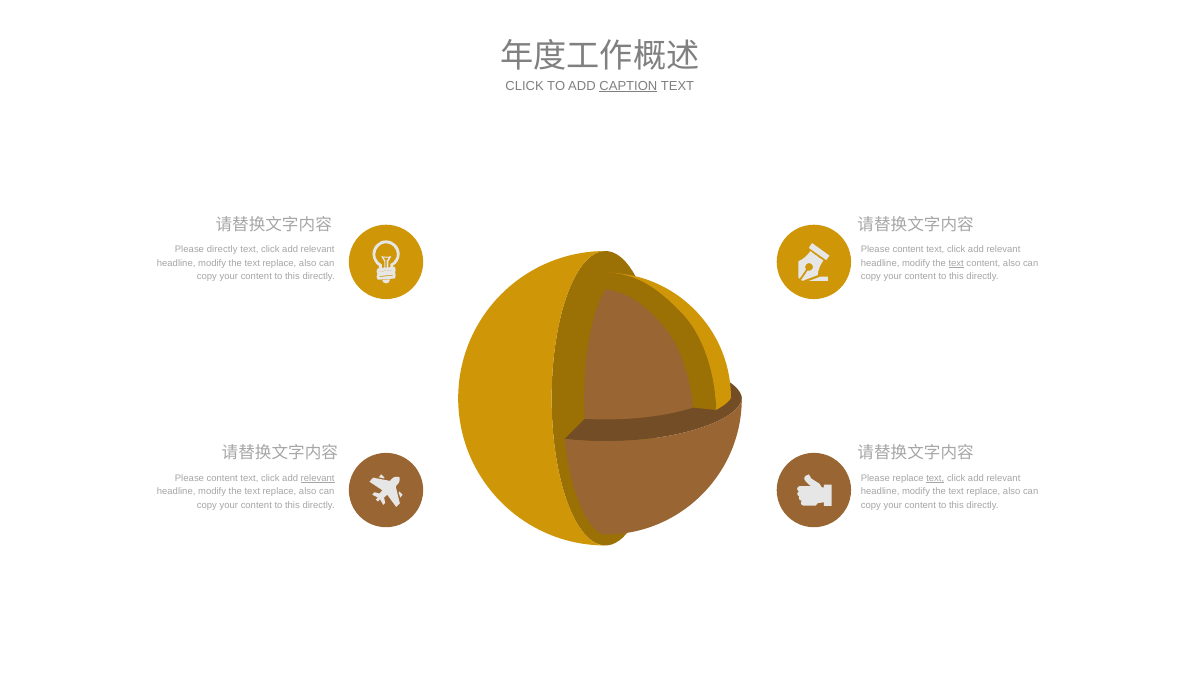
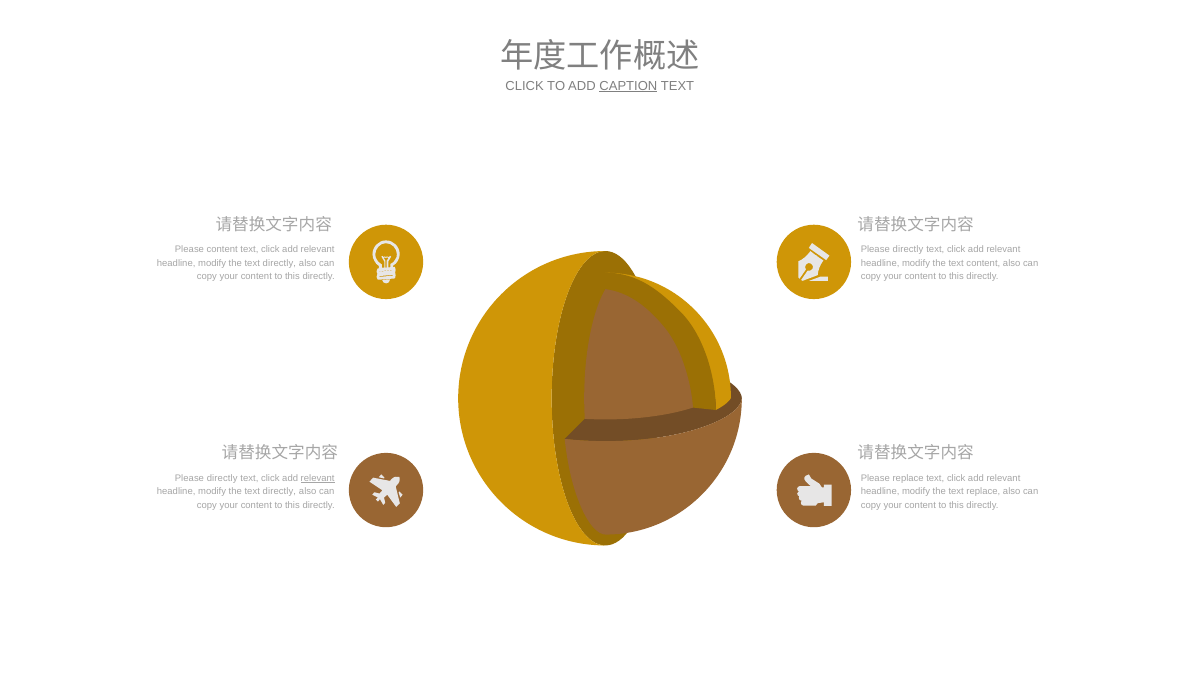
Please directly: directly -> content
content at (908, 249): content -> directly
replace at (279, 263): replace -> directly
text at (956, 263) underline: present -> none
content at (222, 478): content -> directly
text at (935, 478) underline: present -> none
replace at (279, 492): replace -> directly
